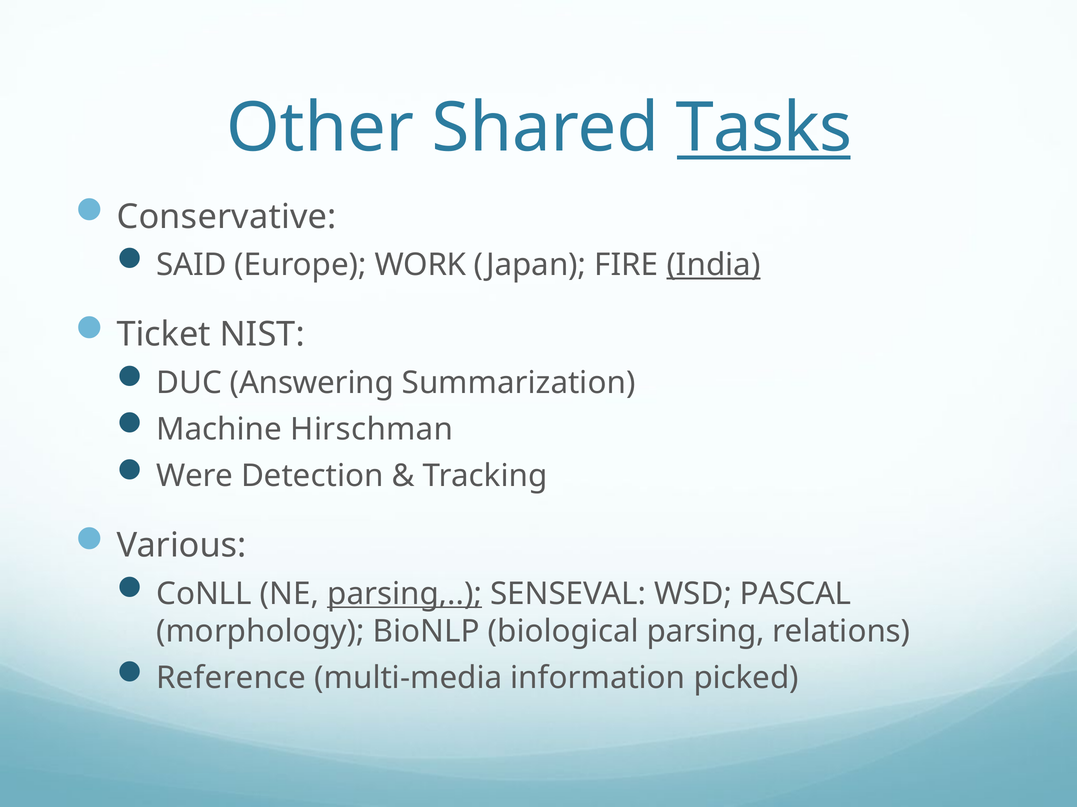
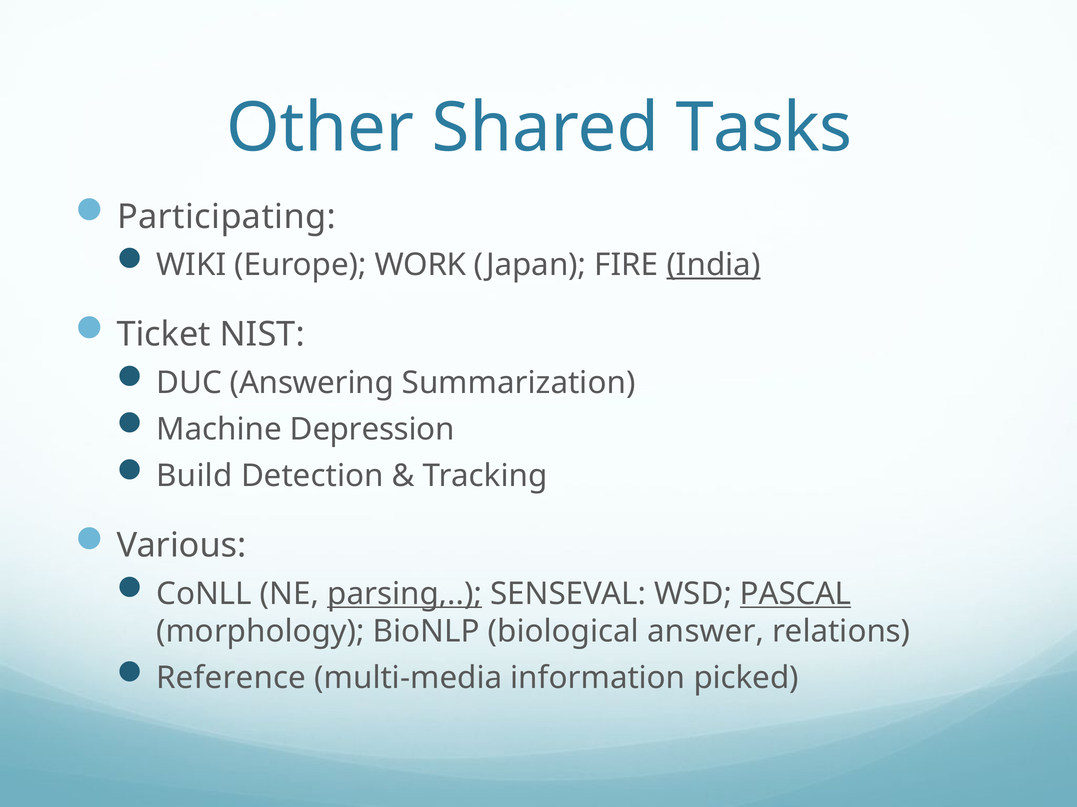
Tasks underline: present -> none
Conservative: Conservative -> Participating
SAID: SAID -> WIKI
Hirschman: Hirschman -> Depression
Were: Were -> Build
PASCAL underline: none -> present
biological parsing: parsing -> answer
